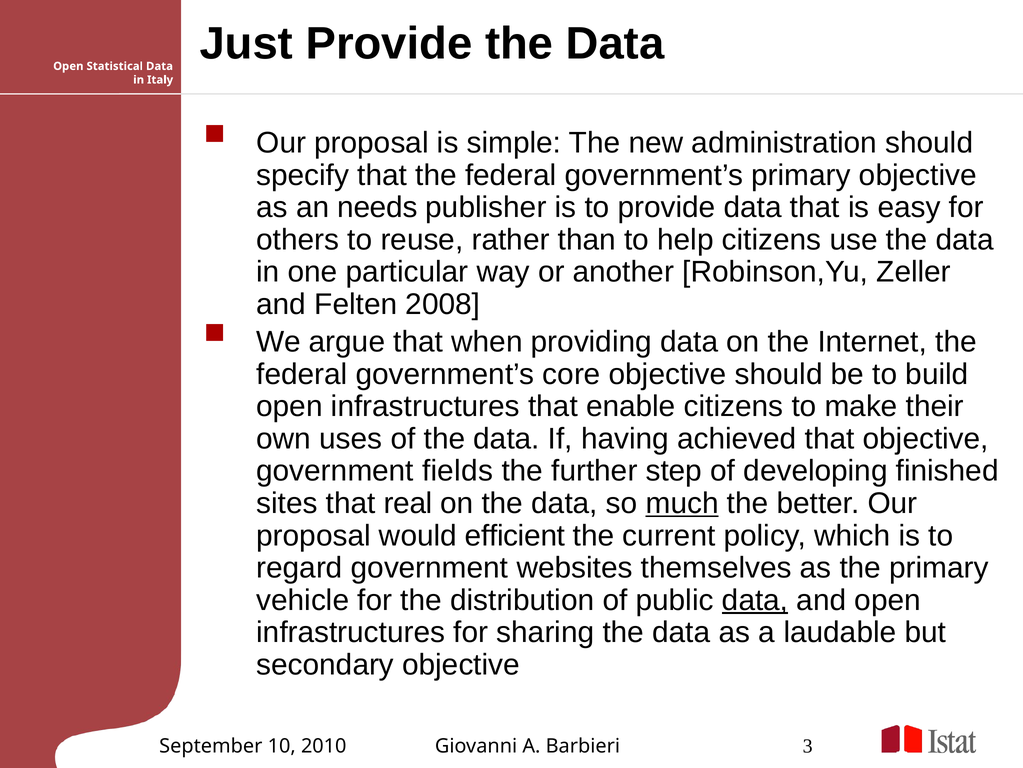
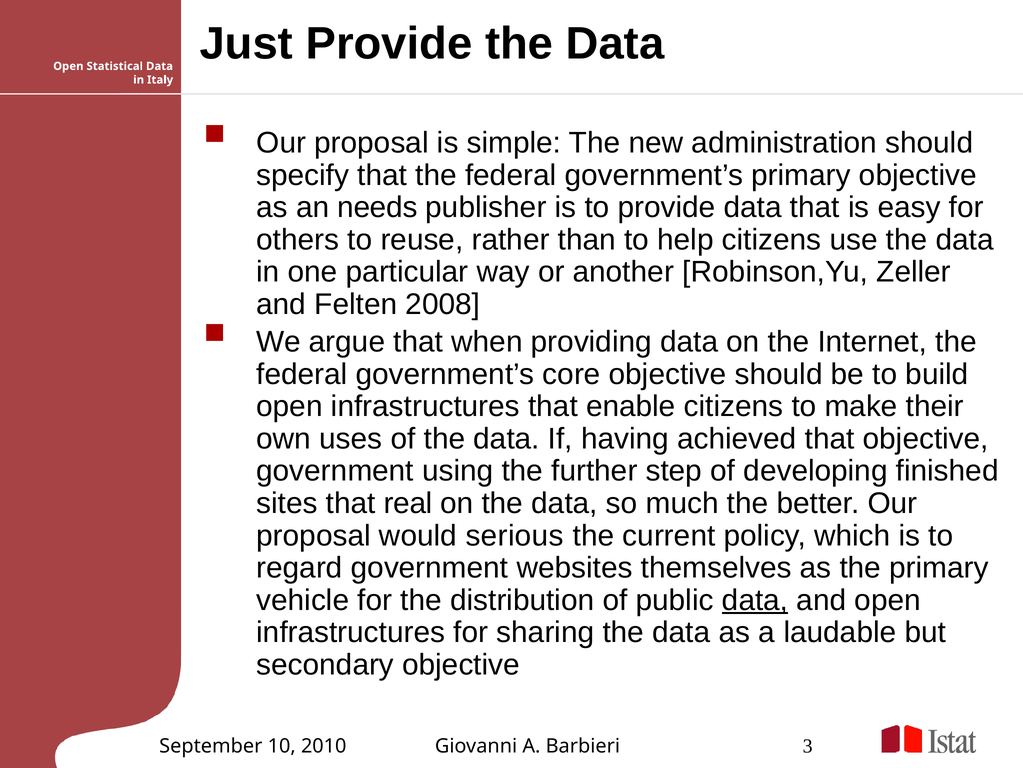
fields: fields -> using
much underline: present -> none
efficient: efficient -> serious
